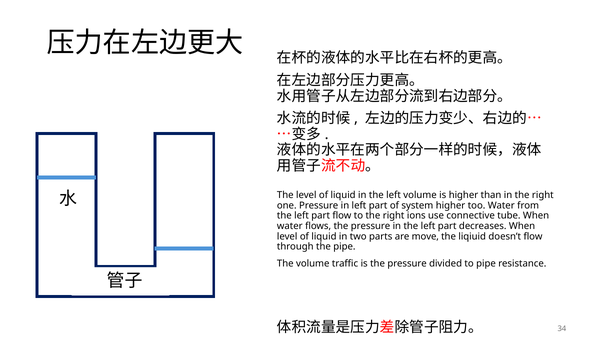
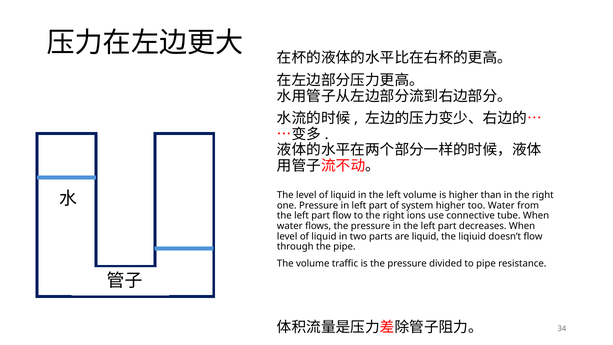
are move: move -> liquid
